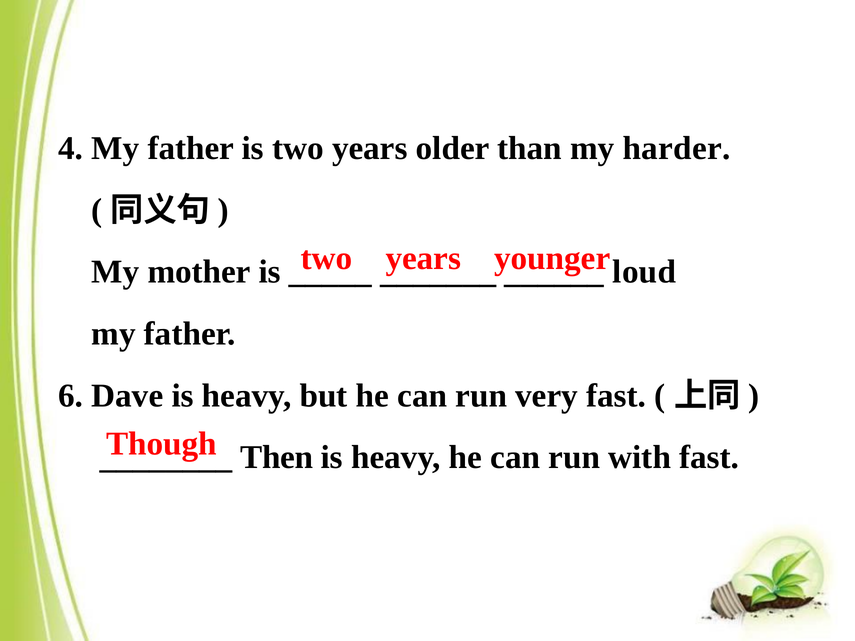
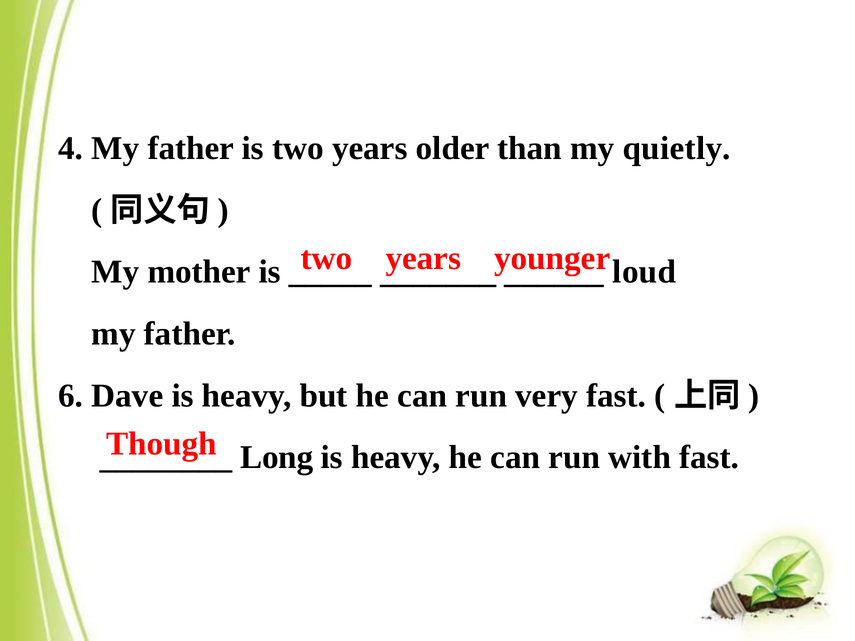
harder: harder -> quietly
Then: Then -> Long
